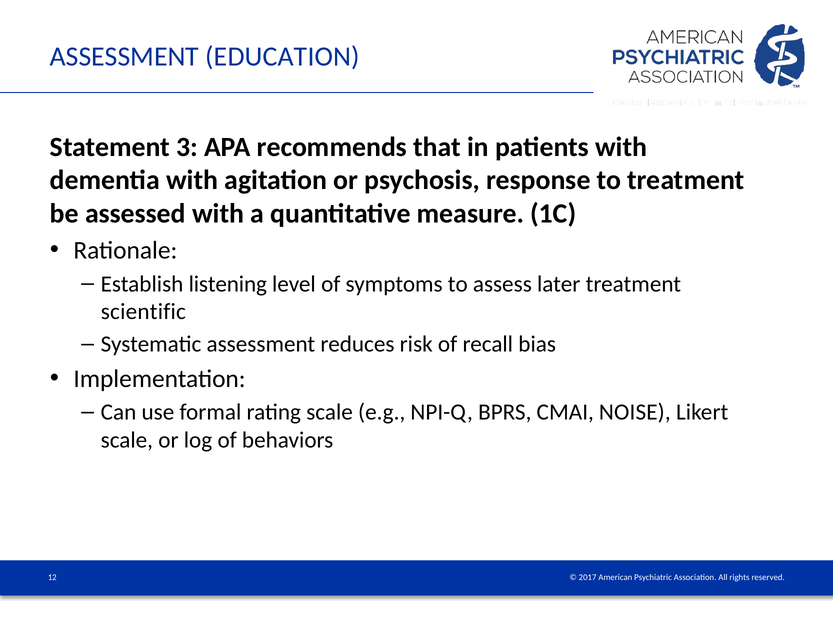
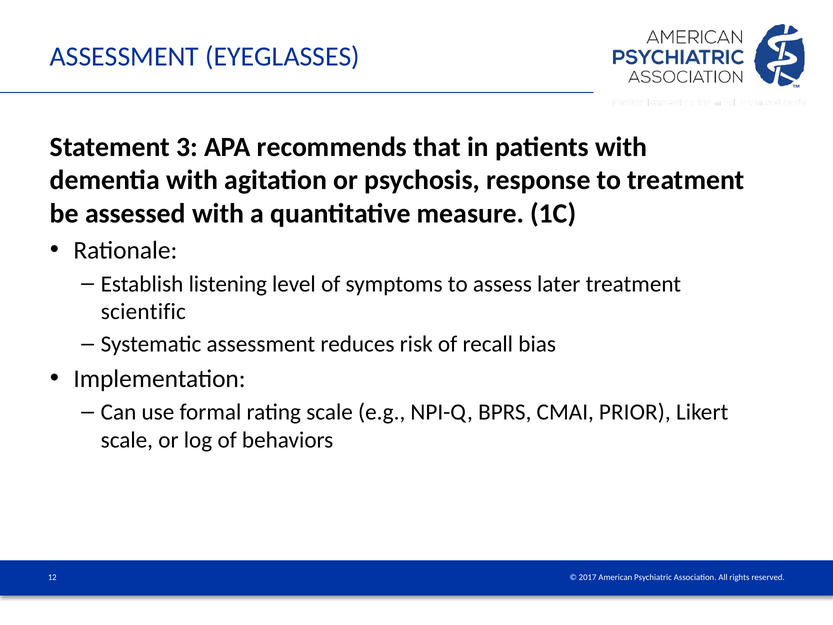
EDUCATION: EDUCATION -> EYEGLASSES
NOISE: NOISE -> PRIOR
